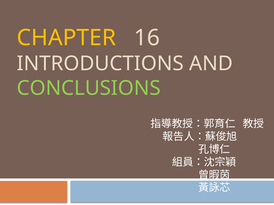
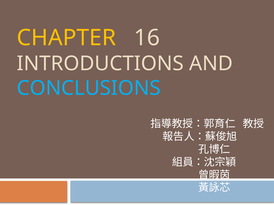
CONCLUSIONS colour: light green -> light blue
